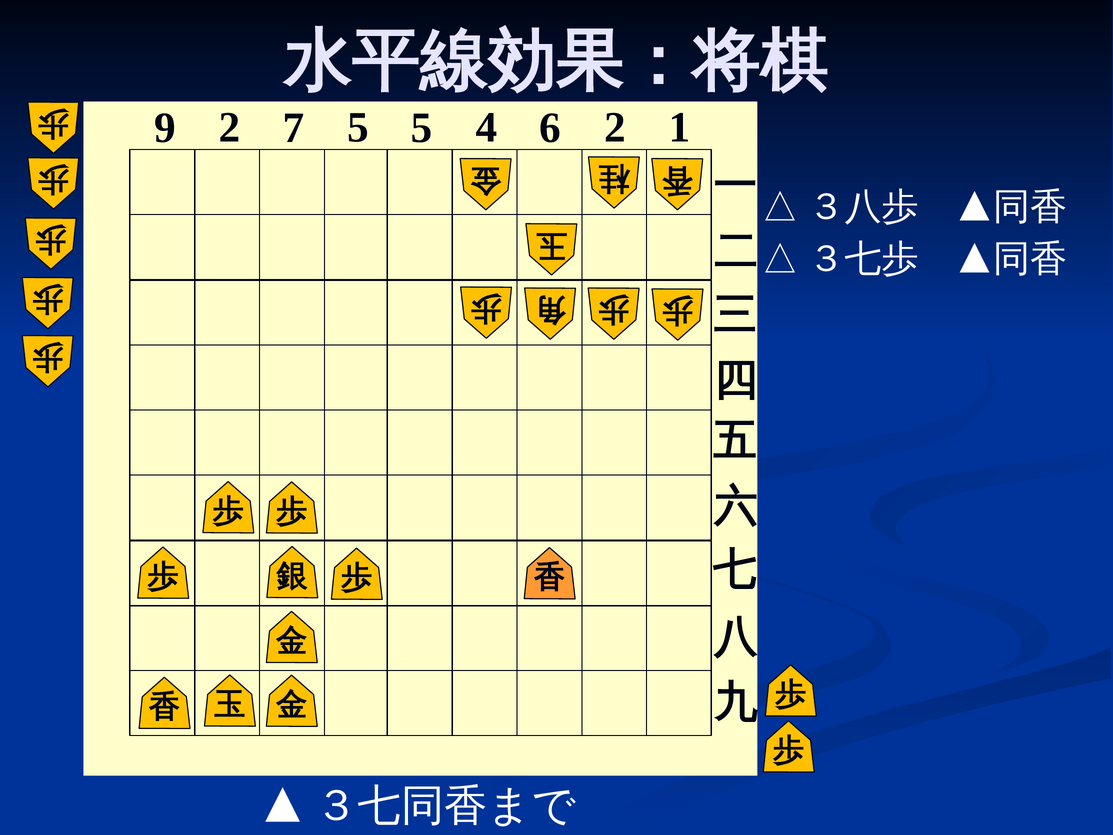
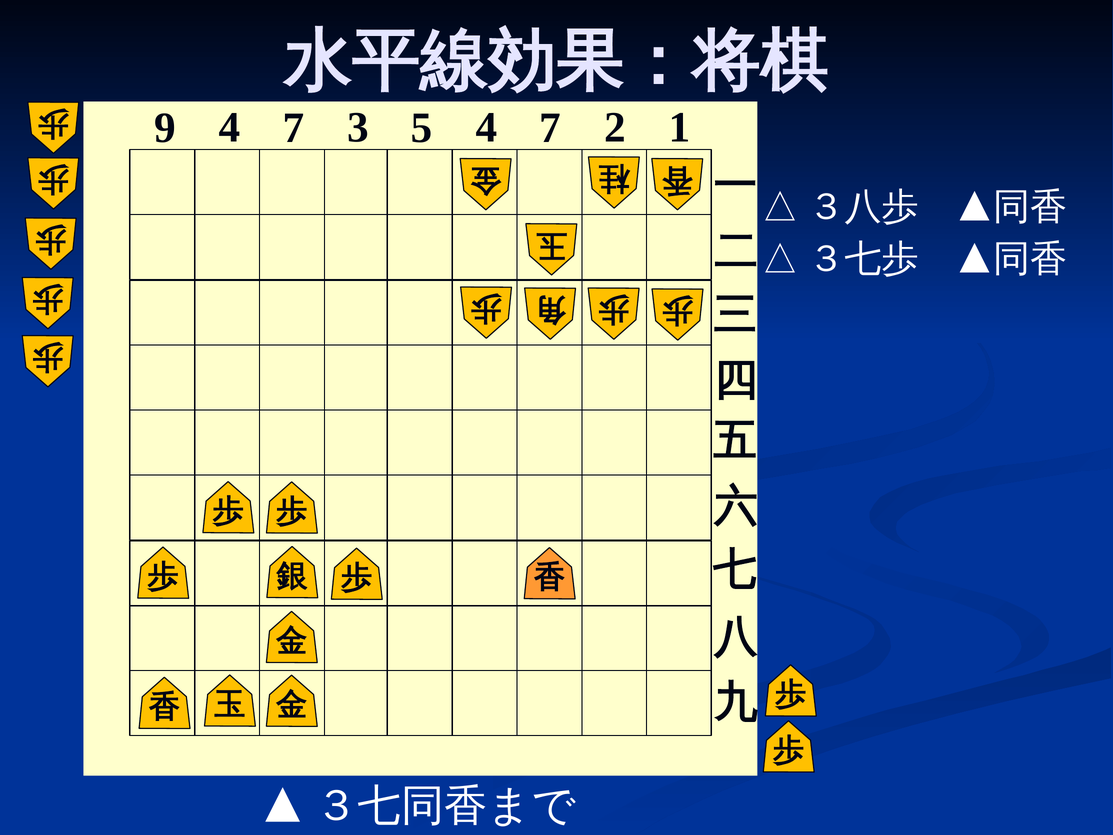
9 2: 2 -> 4
7 5: 5 -> 3
5 4 6: 6 -> 7
